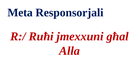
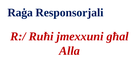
Meta: Meta -> Raġa
